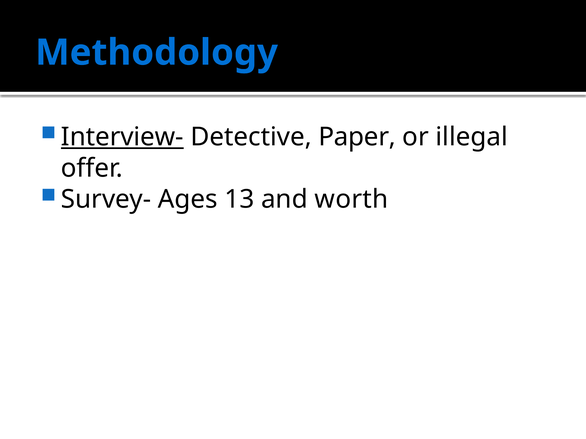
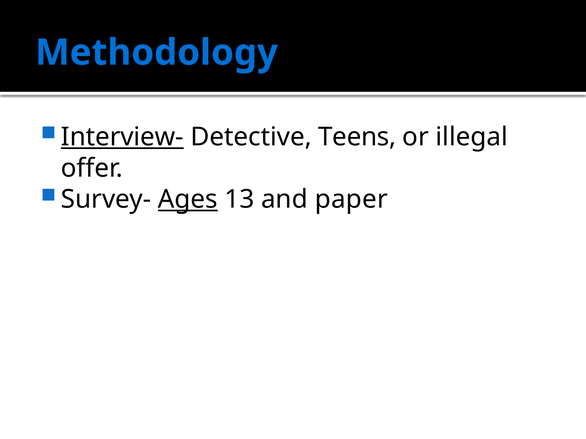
Paper: Paper -> Teens
Ages underline: none -> present
worth: worth -> paper
